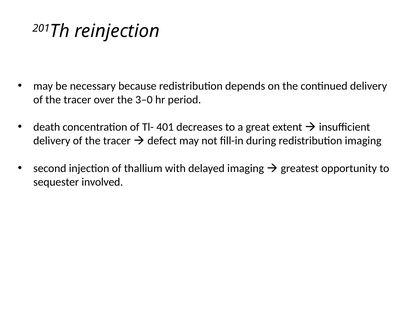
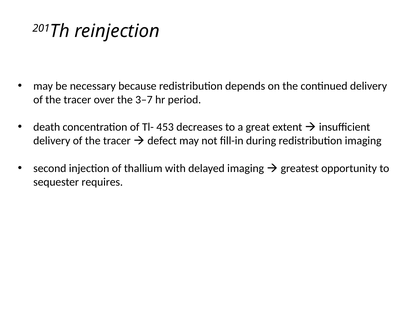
3–0: 3–0 -> 3–7
401: 401 -> 453
involved: involved -> requires
